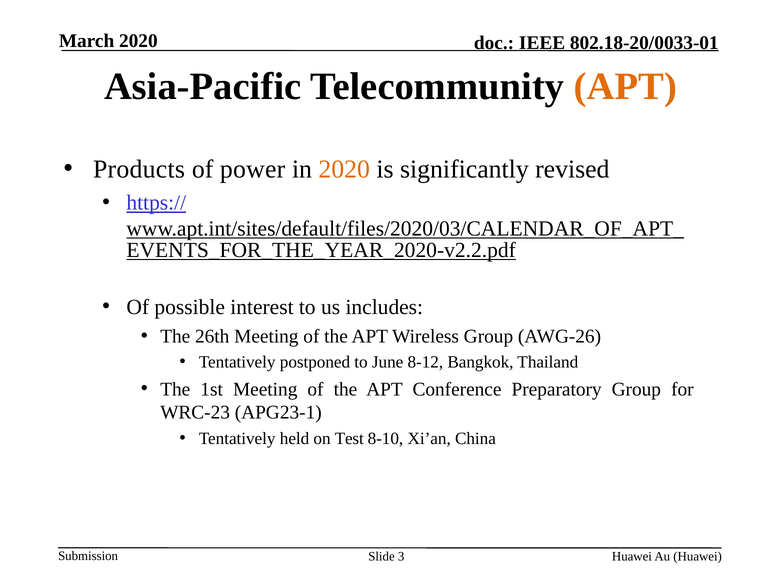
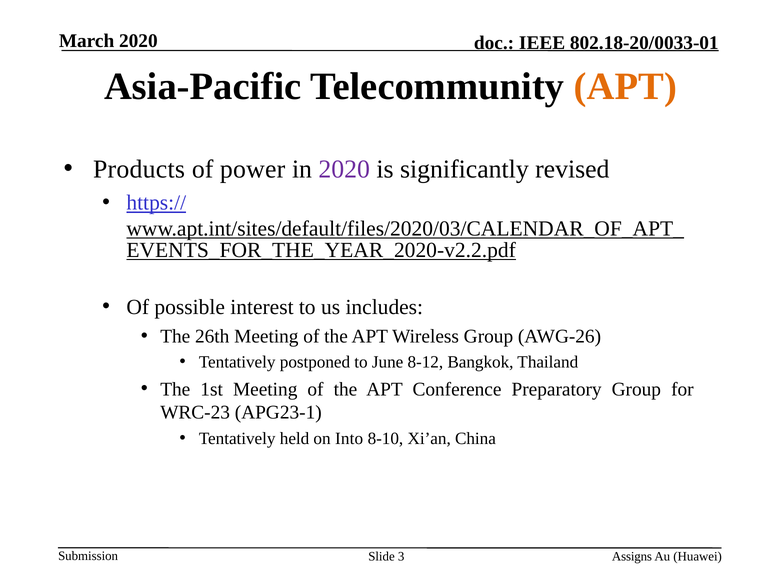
2020 at (344, 169) colour: orange -> purple
Test: Test -> Into
Huawei at (632, 556): Huawei -> Assigns
